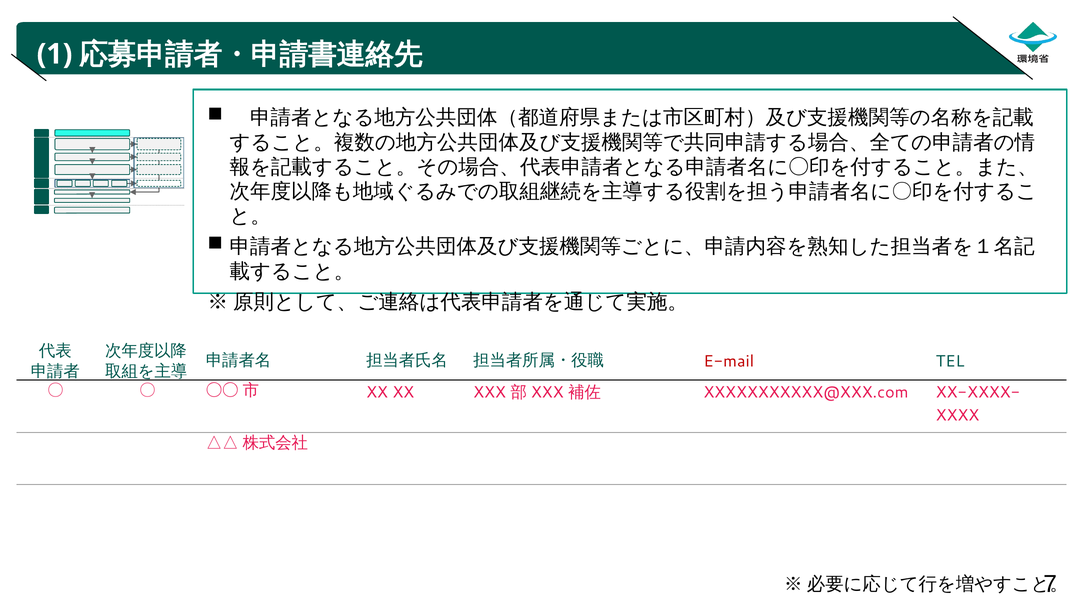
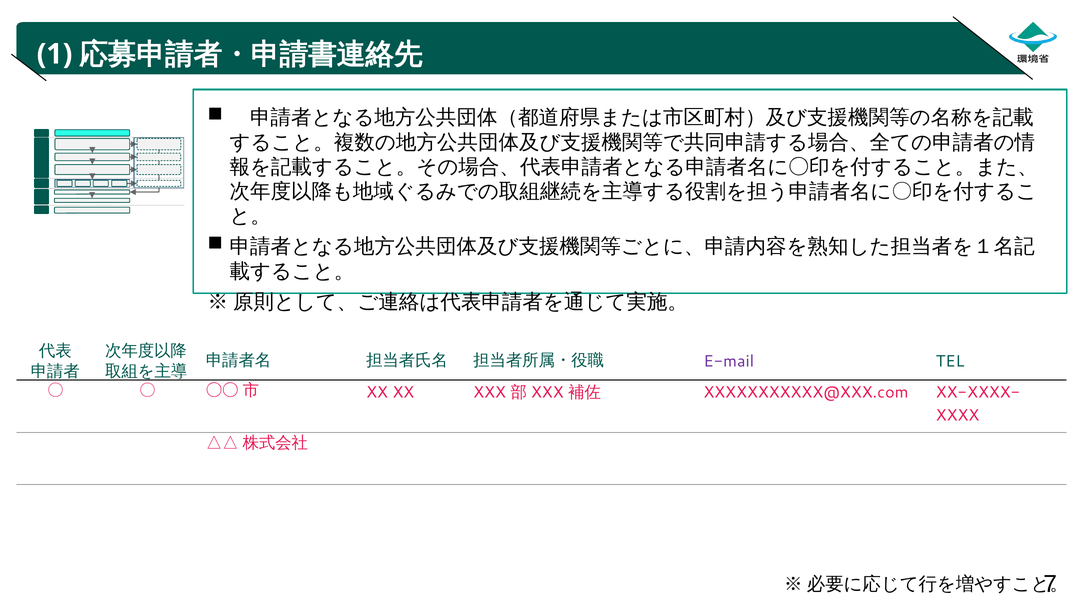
E-mail colour: red -> purple
